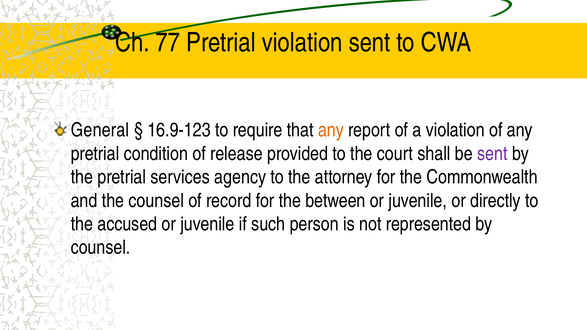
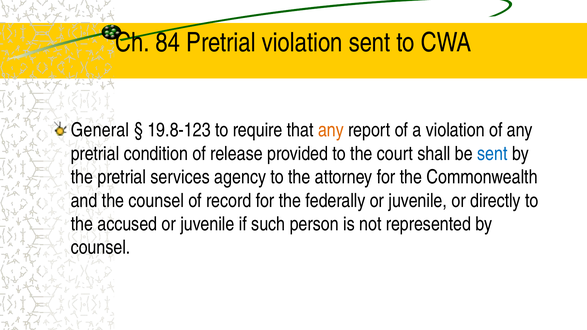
77: 77 -> 84
16.9-123: 16.9-123 -> 19.8-123
sent at (492, 154) colour: purple -> blue
between: between -> federally
